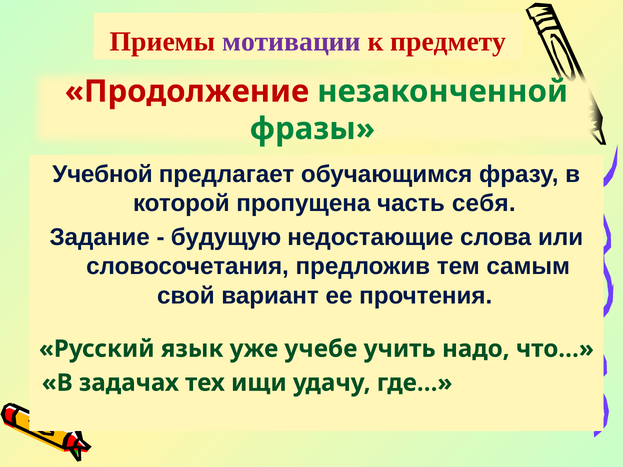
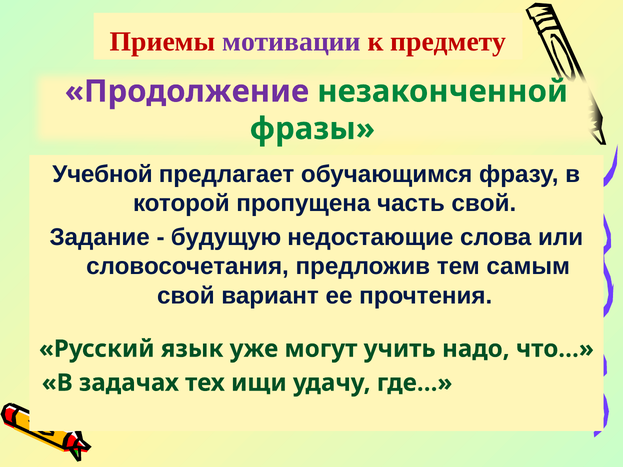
Продолжение colour: red -> purple
часть себя: себя -> свой
учебе: учебе -> могут
